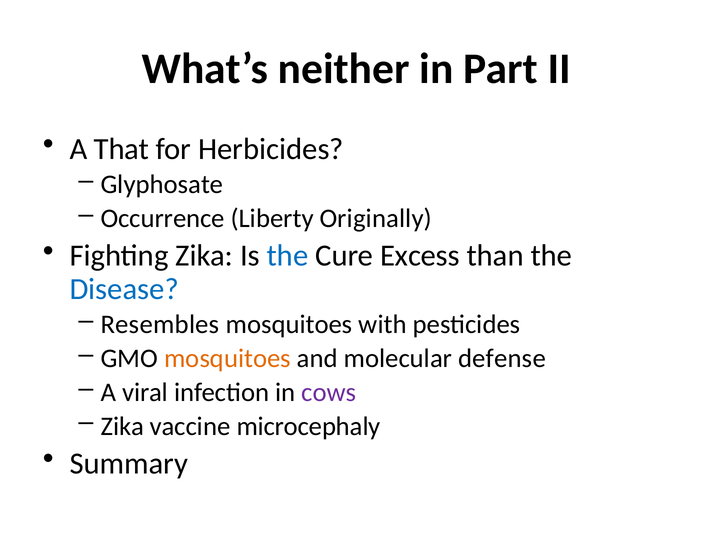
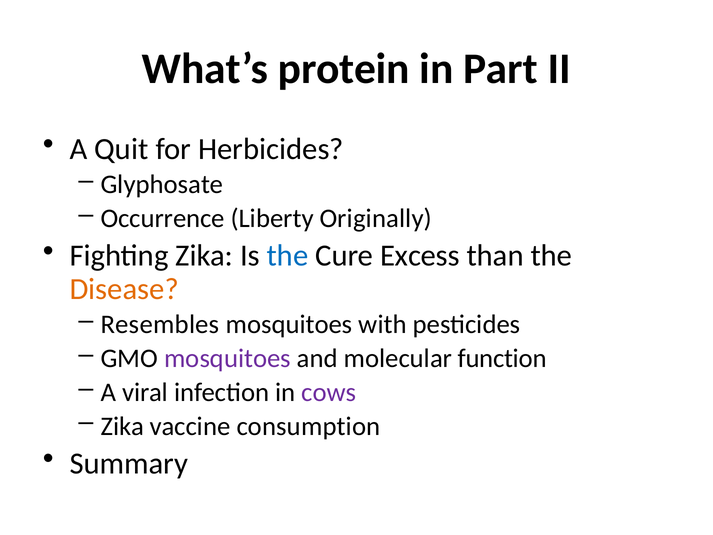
neither: neither -> protein
That: That -> Quit
Disease colour: blue -> orange
mosquitoes at (227, 358) colour: orange -> purple
defense: defense -> function
microcephaly: microcephaly -> consumption
